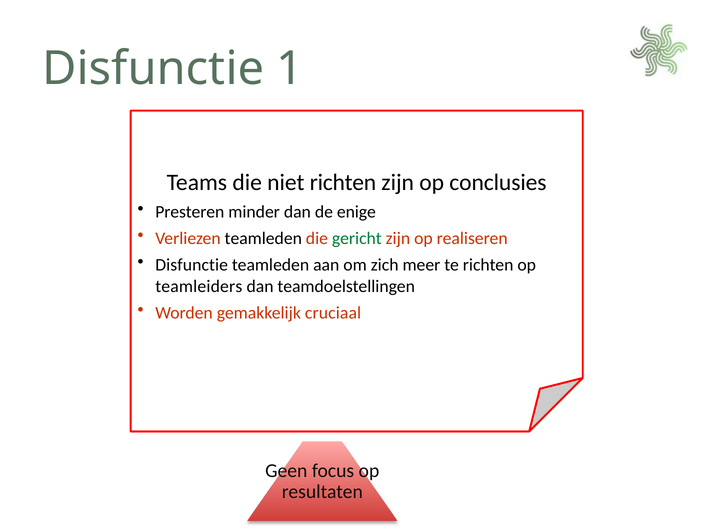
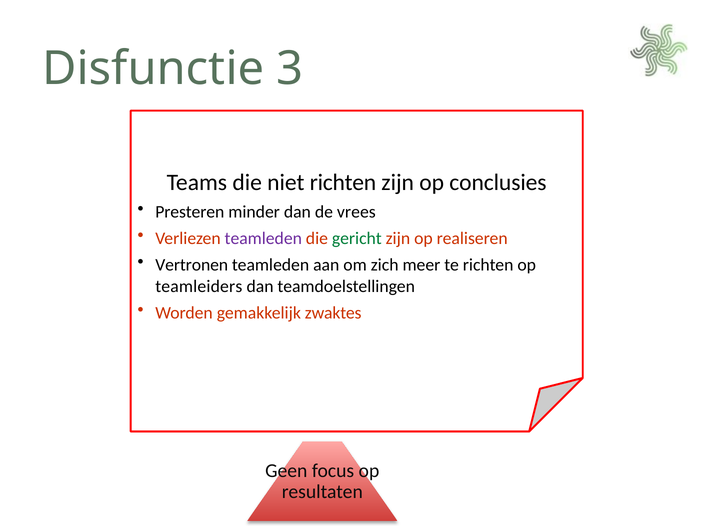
1: 1 -> 3
enige: enige -> vrees
teamleden at (263, 239) colour: black -> purple
Disfunctie at (192, 265): Disfunctie -> Vertronen
cruciaal: cruciaal -> zwaktes
